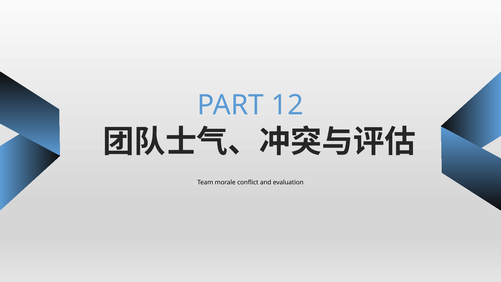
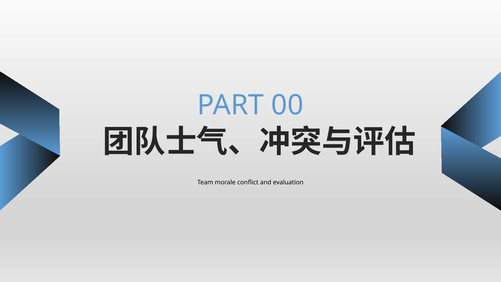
12: 12 -> 00
